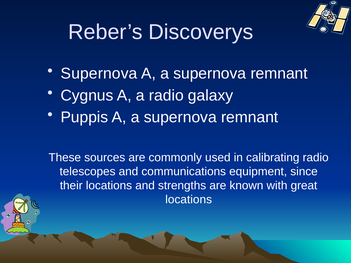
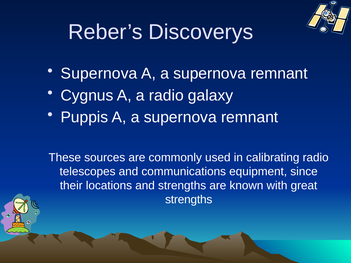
locations at (189, 200): locations -> strengths
